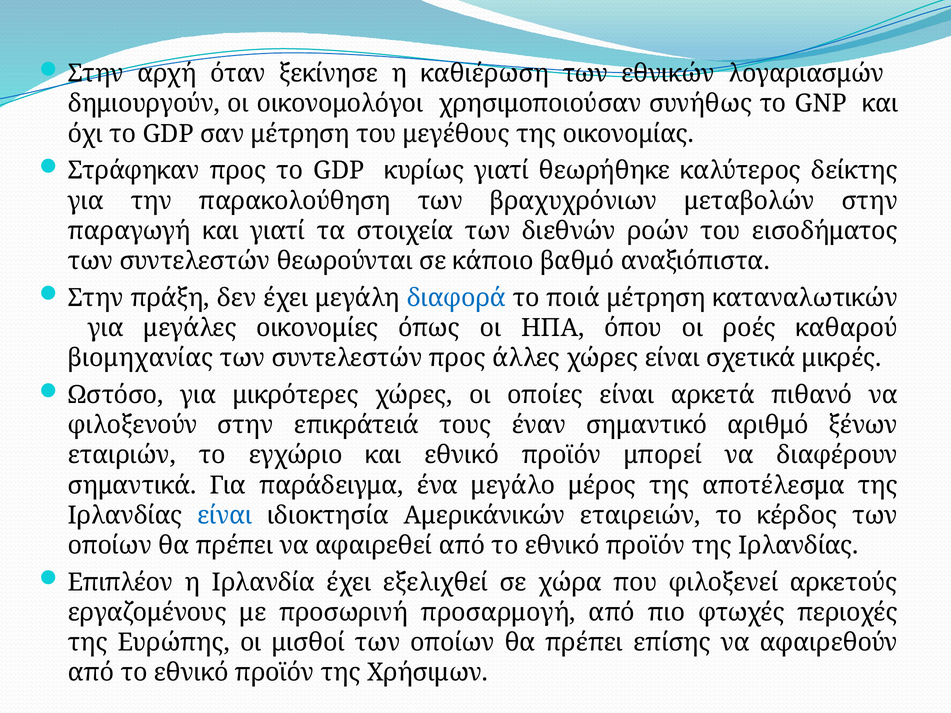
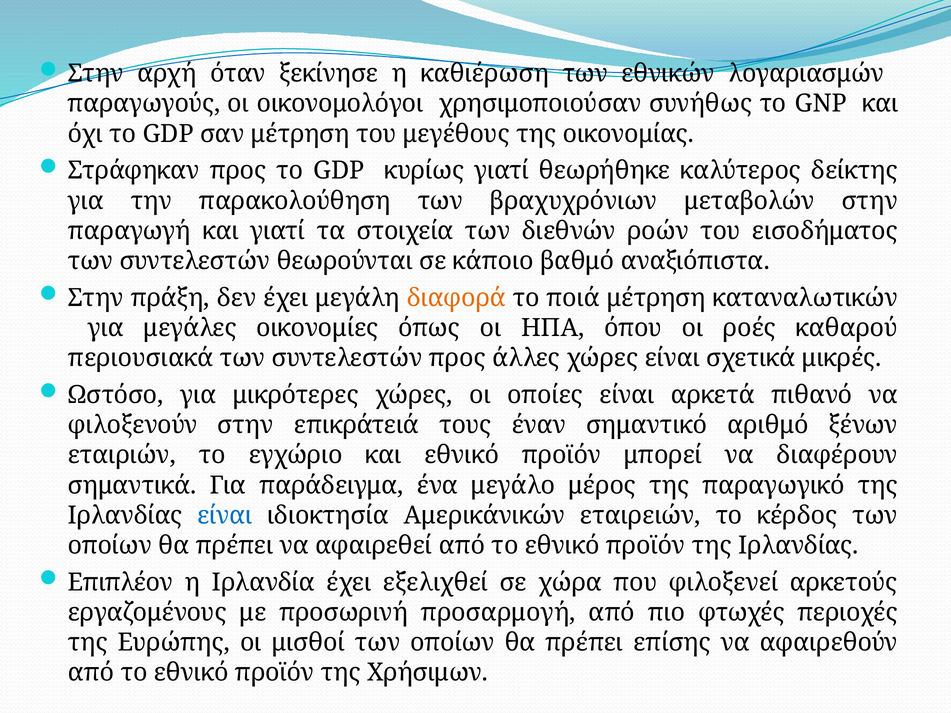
δημιουργούν: δημιουργούν -> παραγωγούς
διαφορά colour: blue -> orange
βιομηχανίας: βιομηχανίας -> περιουσιακά
αποτέλεσμα: αποτέλεσμα -> παραγωγικό
